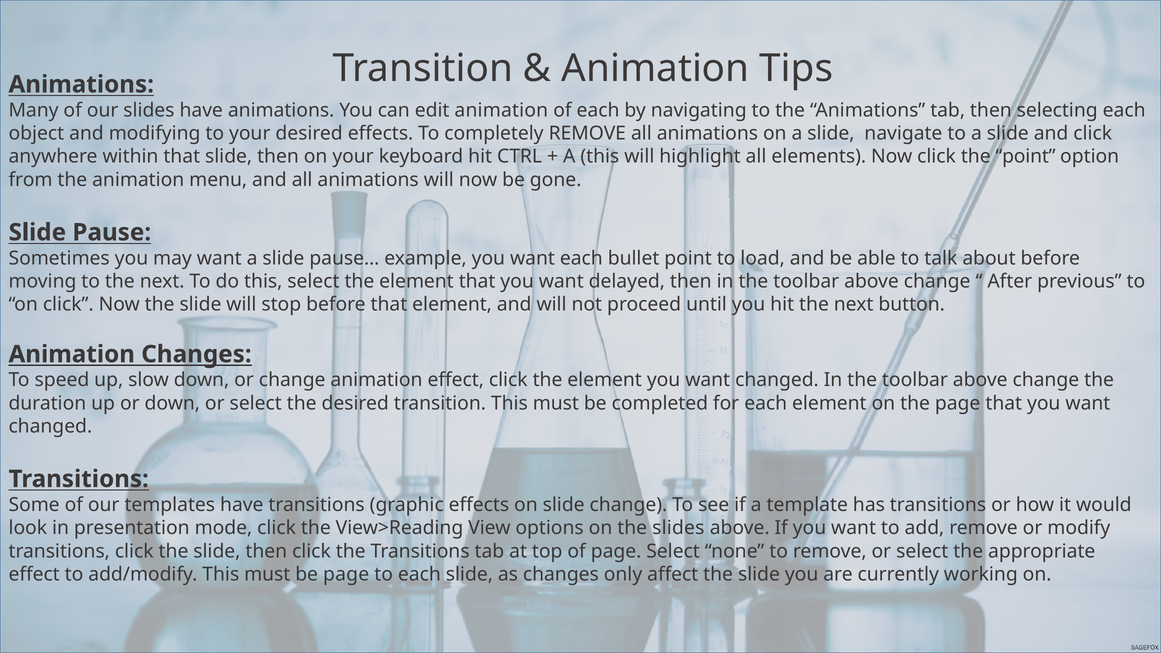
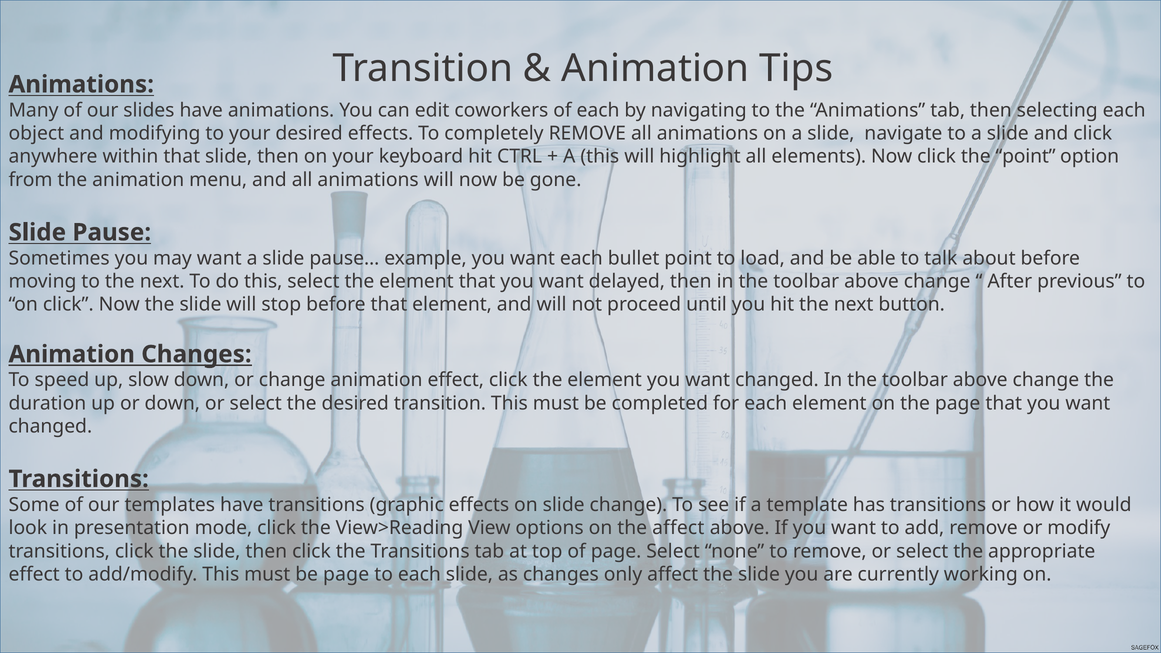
edit animation: animation -> coworkers
the slides: slides -> affect
